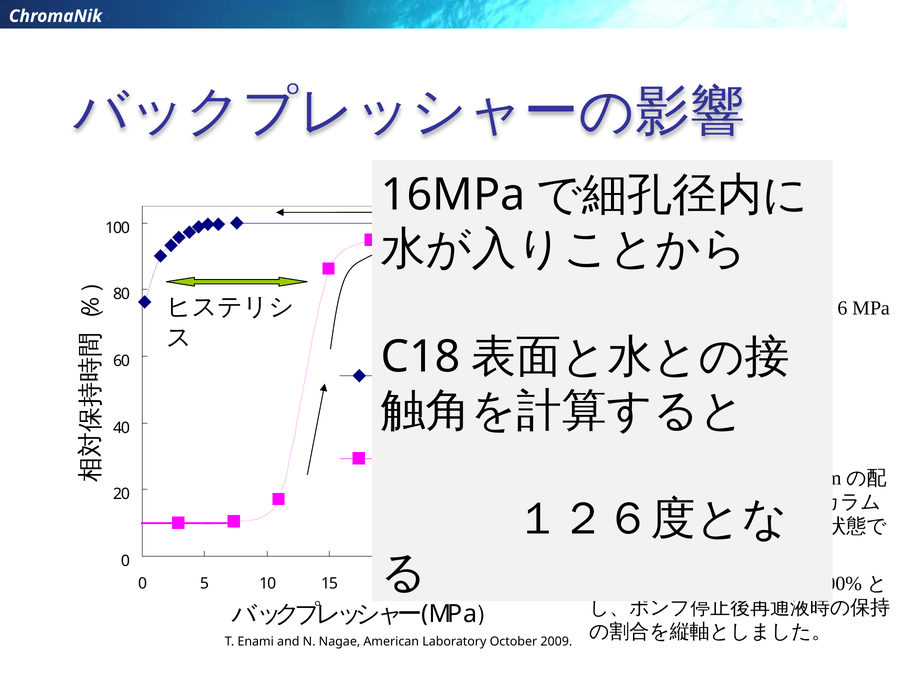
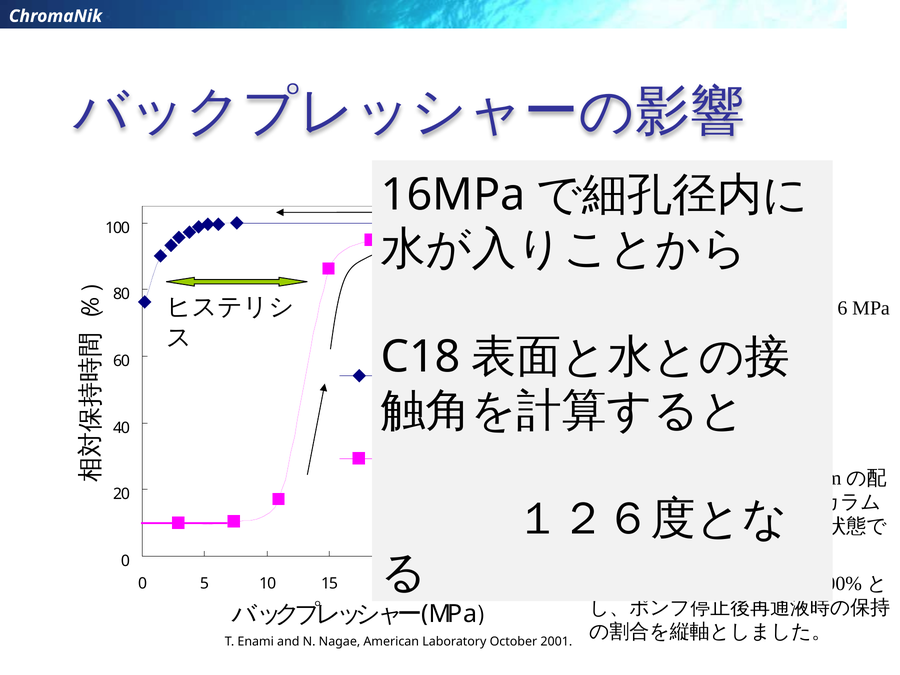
2009: 2009 -> 2001
